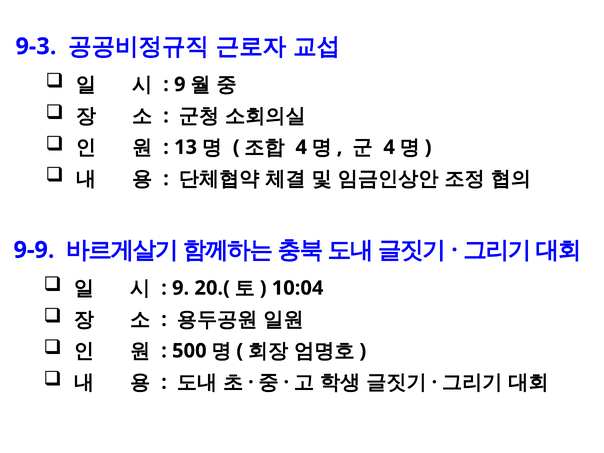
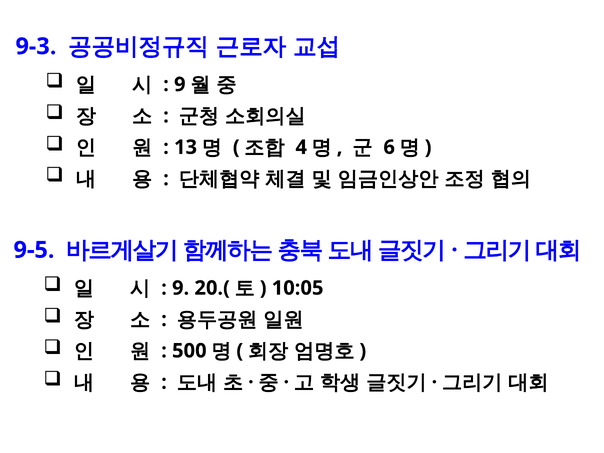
4 at (389, 147): 4 -> 6
9-9: 9-9 -> 9-5
10:04: 10:04 -> 10:05
